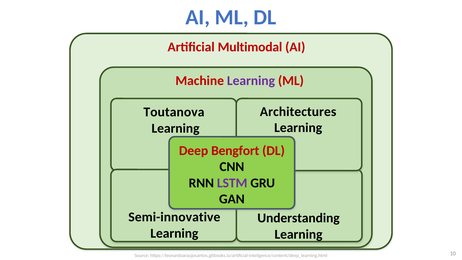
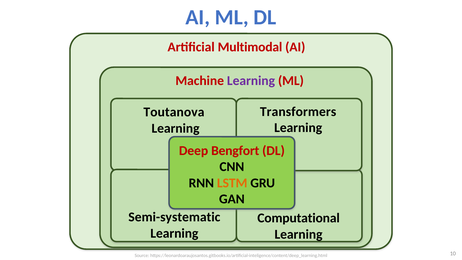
Architectures: Architectures -> Transformers
LSTM colour: purple -> orange
Semi-innovative: Semi-innovative -> Semi-systematic
Understanding: Understanding -> Computational
